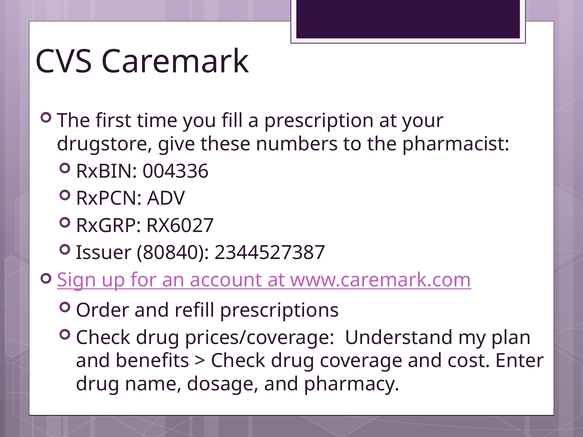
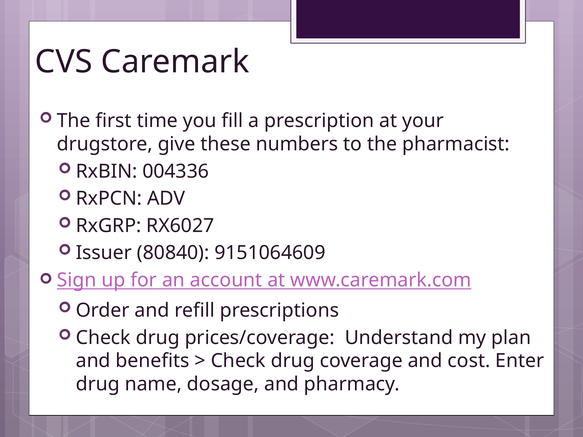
2344527387: 2344527387 -> 9151064609
